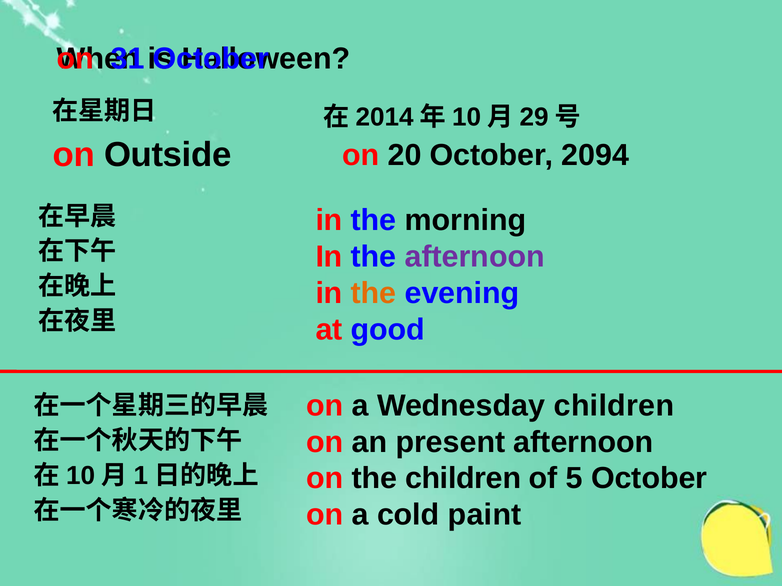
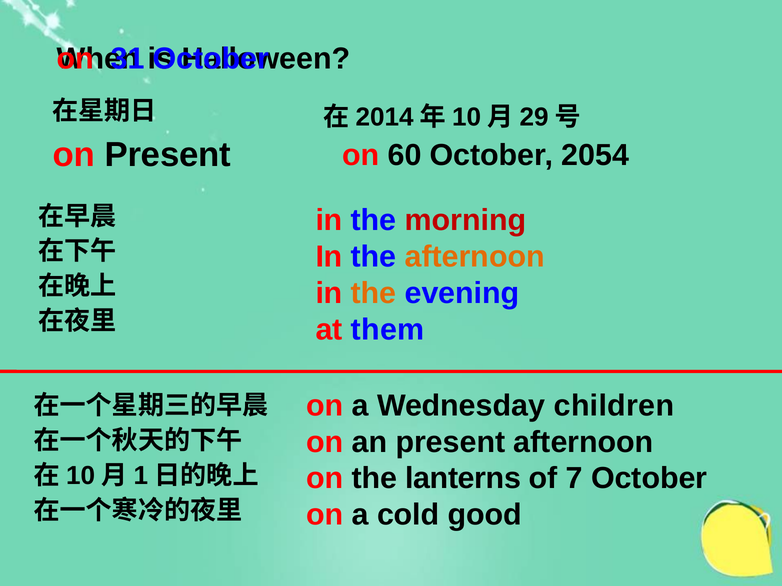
on Outside: Outside -> Present
20: 20 -> 60
2094: 2094 -> 2054
morning colour: black -> red
afternoon at (475, 257) colour: purple -> orange
good: good -> them
the children: children -> lanterns
5: 5 -> 7
paint: paint -> good
